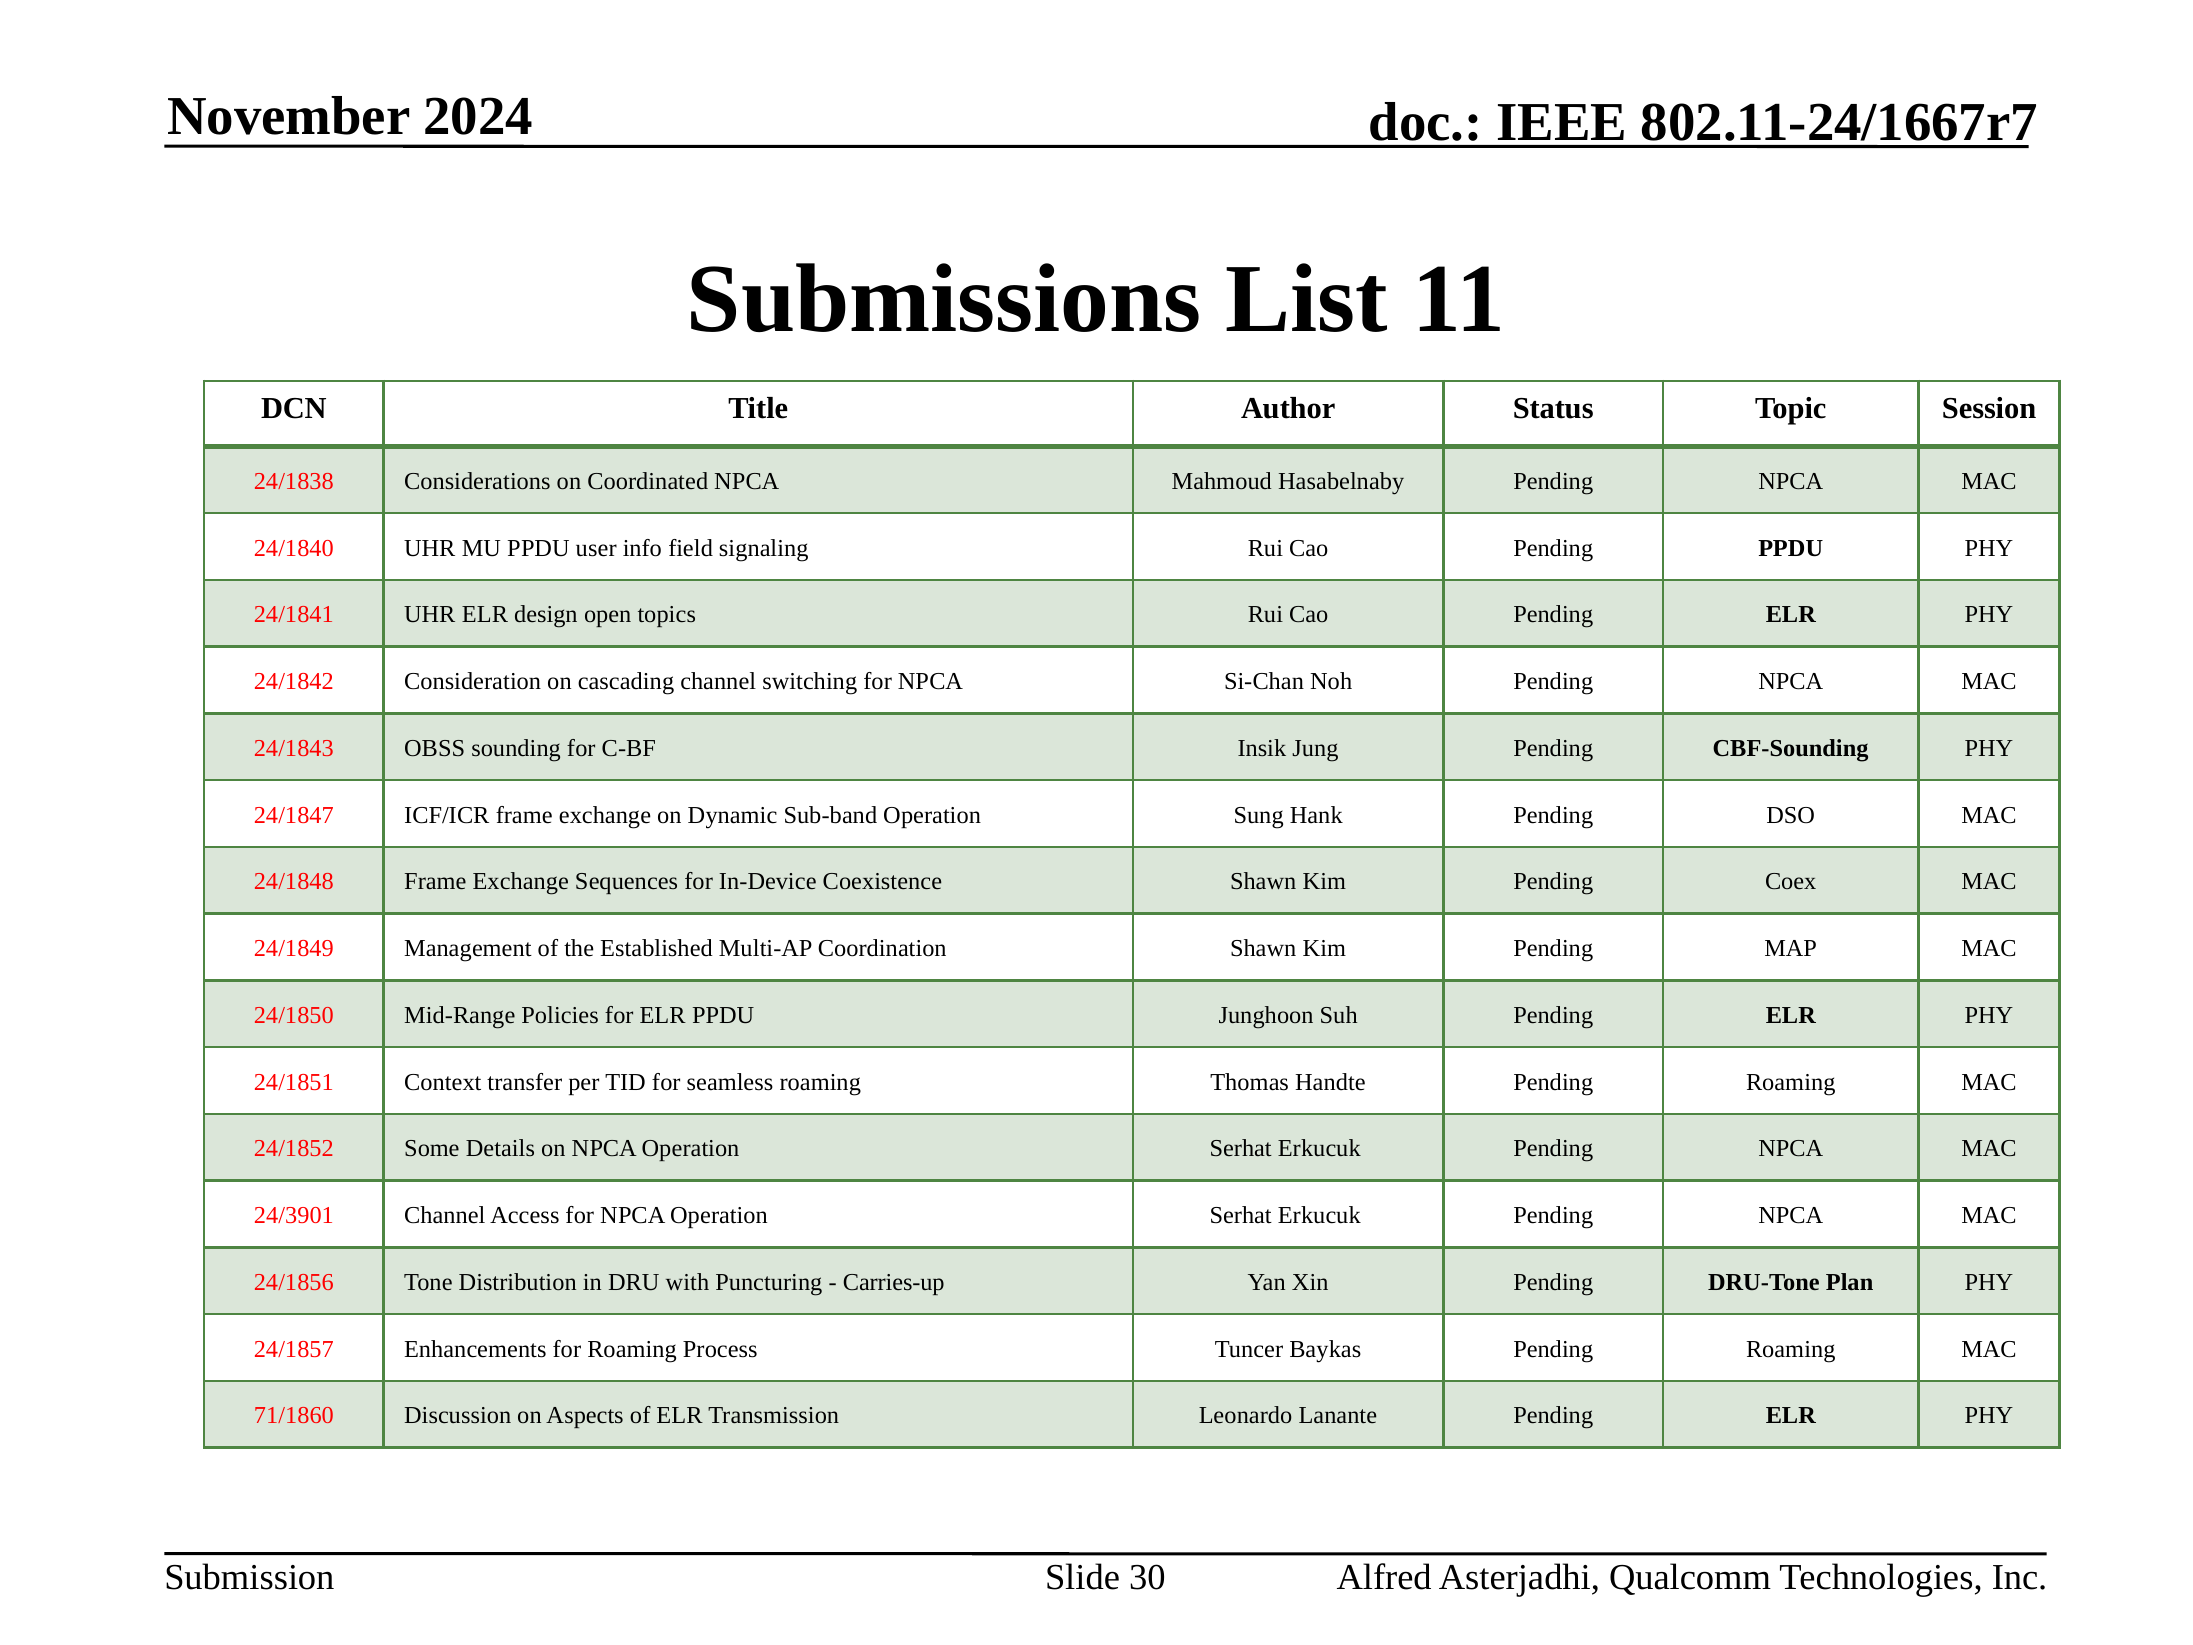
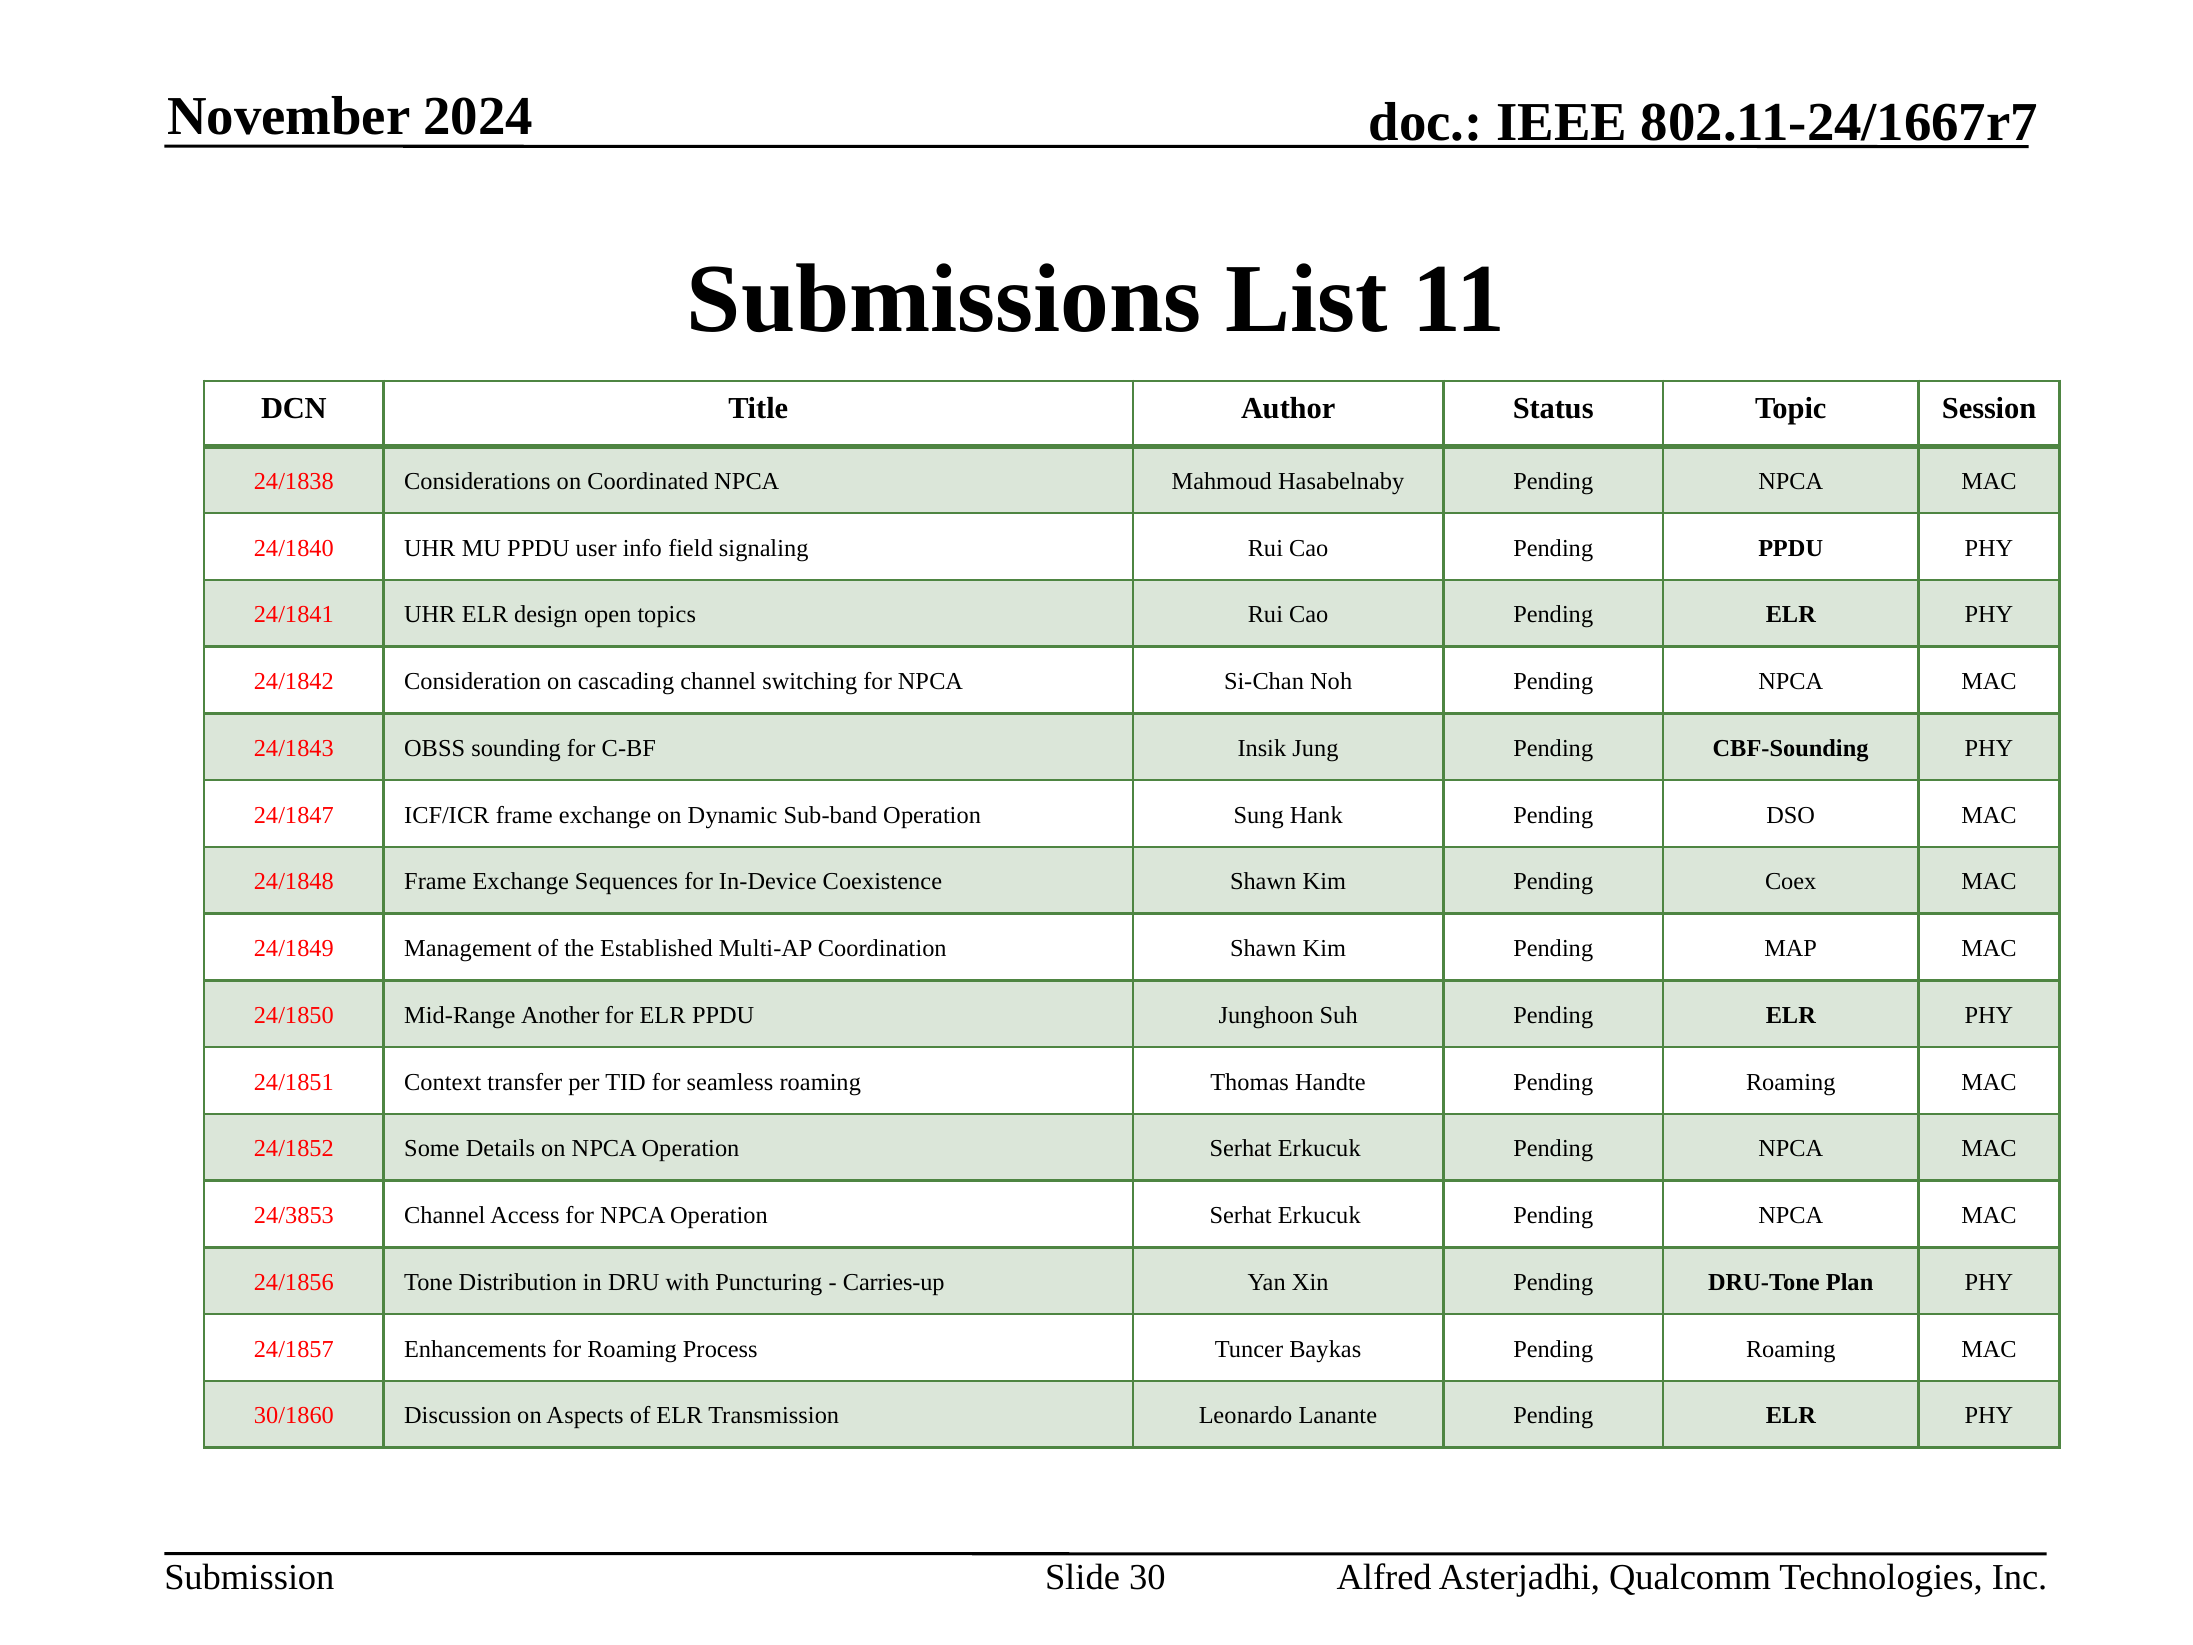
Policies: Policies -> Another
24/3901: 24/3901 -> 24/3853
71/1860: 71/1860 -> 30/1860
